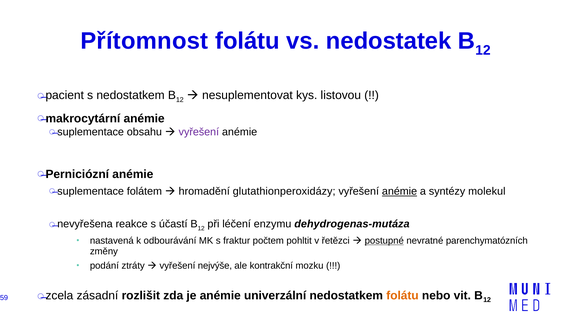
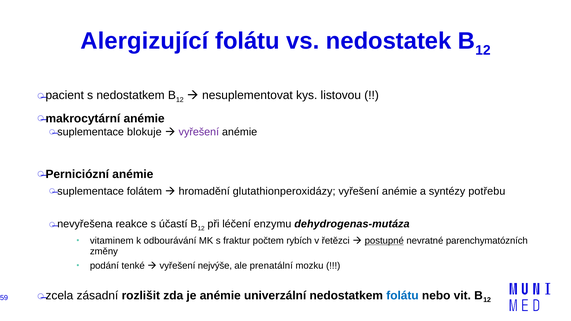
Přítomnost: Přítomnost -> Alergizující
obsahu: obsahu -> blokuje
anémie at (400, 191) underline: present -> none
molekul: molekul -> potřebu
nastavená: nastavená -> vitaminem
pohltit: pohltit -> rybích
ztráty: ztráty -> tenké
kontrakční: kontrakční -> prenatální
folátu at (402, 296) colour: orange -> blue
